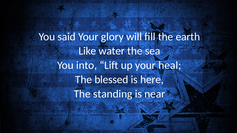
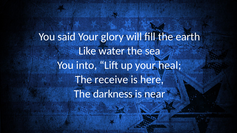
blessed: blessed -> receive
standing: standing -> darkness
